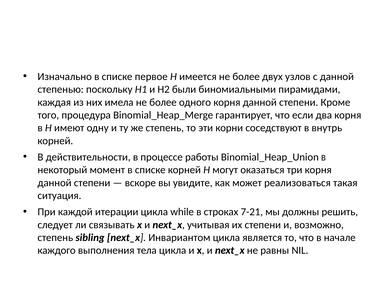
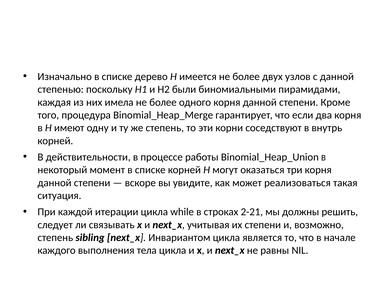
первое: первое -> дерево
7-21: 7-21 -> 2-21
